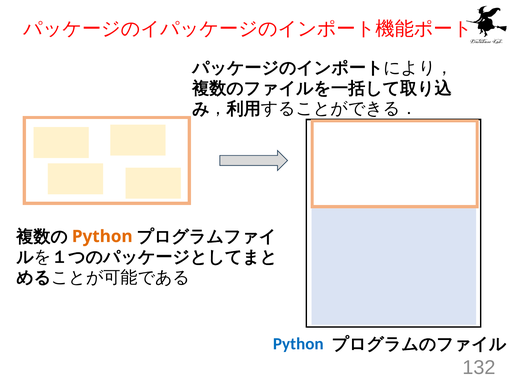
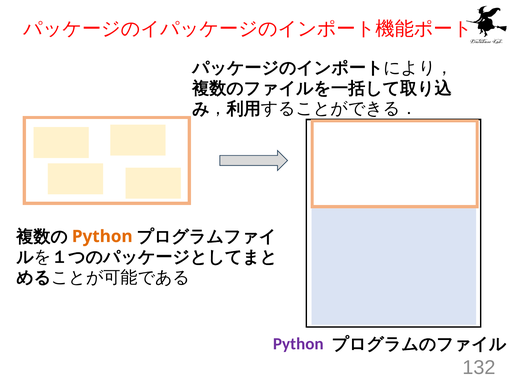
Python at (298, 344) colour: blue -> purple
